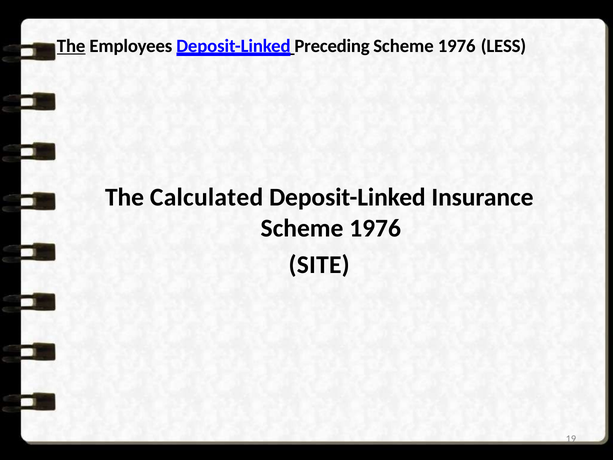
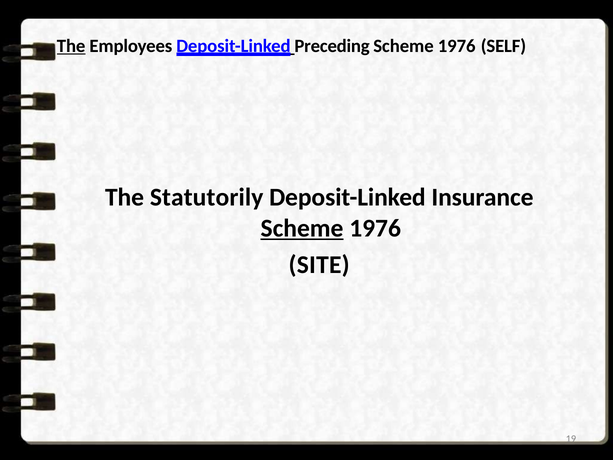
LESS: LESS -> SELF
Calculated: Calculated -> Statutorily
Scheme at (302, 228) underline: none -> present
